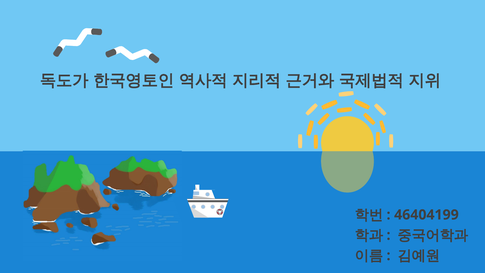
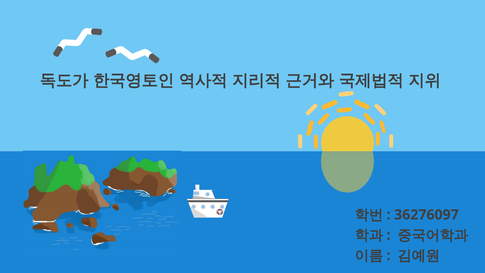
46404199: 46404199 -> 36276097
